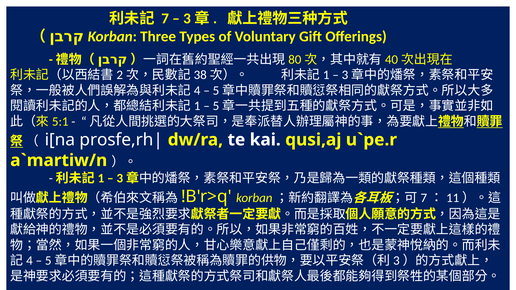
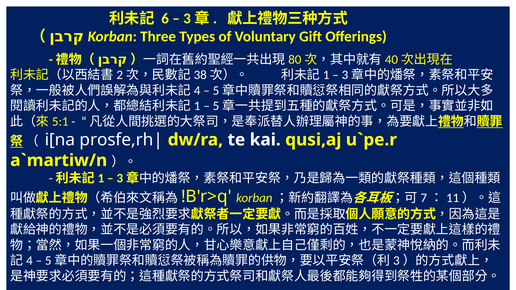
7: 7 -> 6
